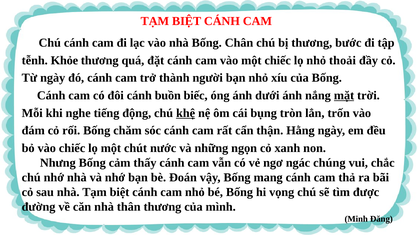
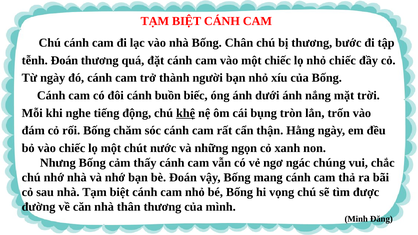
tễnh Khỏe: Khỏe -> Đoán
nhỏ thoải: thoải -> chiếc
mặt underline: present -> none
